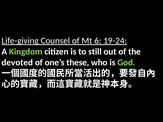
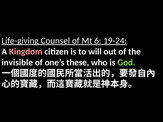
Kingdom colour: light green -> pink
still: still -> will
devoted: devoted -> invisible
